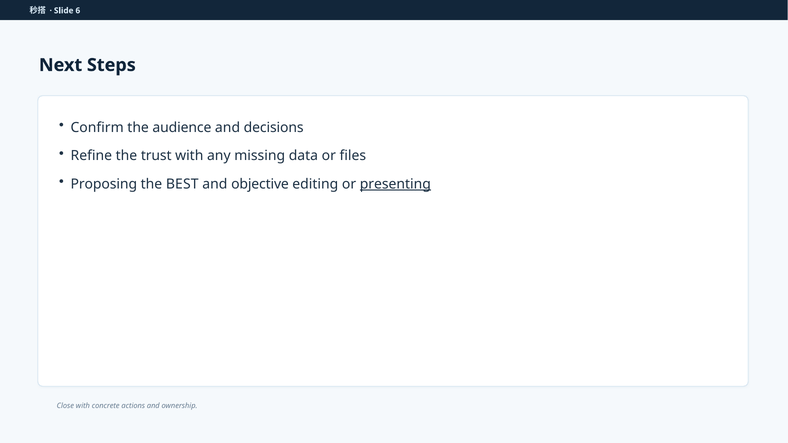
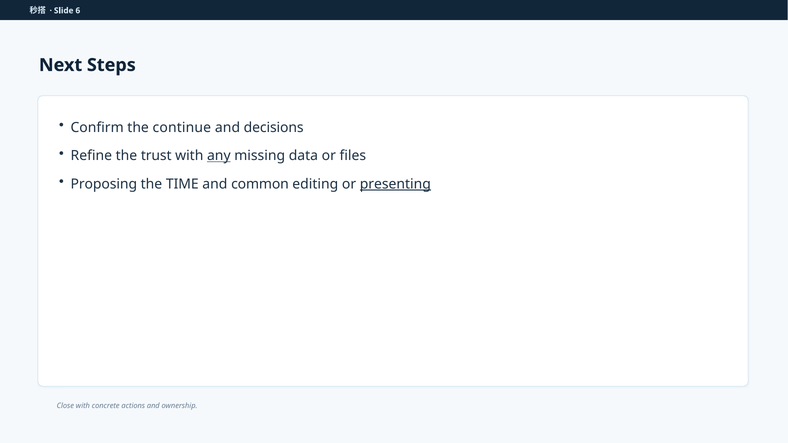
audience: audience -> continue
any underline: none -> present
BEST: BEST -> TIME
objective: objective -> common
